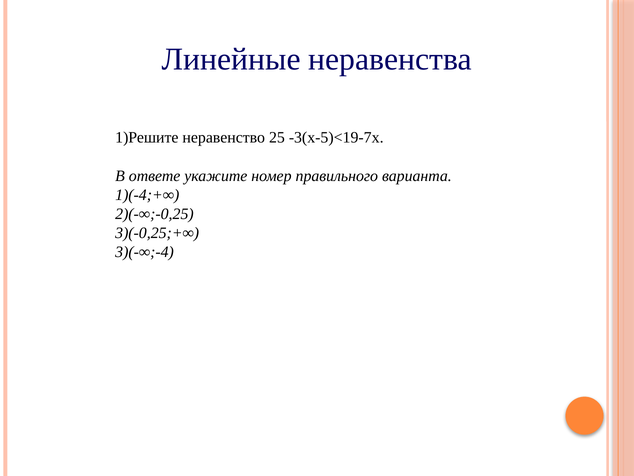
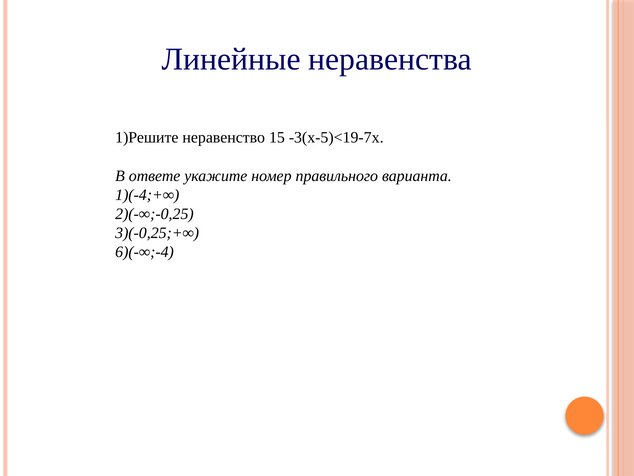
25: 25 -> 15
3)(-∞;-4: 3)(-∞;-4 -> 6)(-∞;-4
